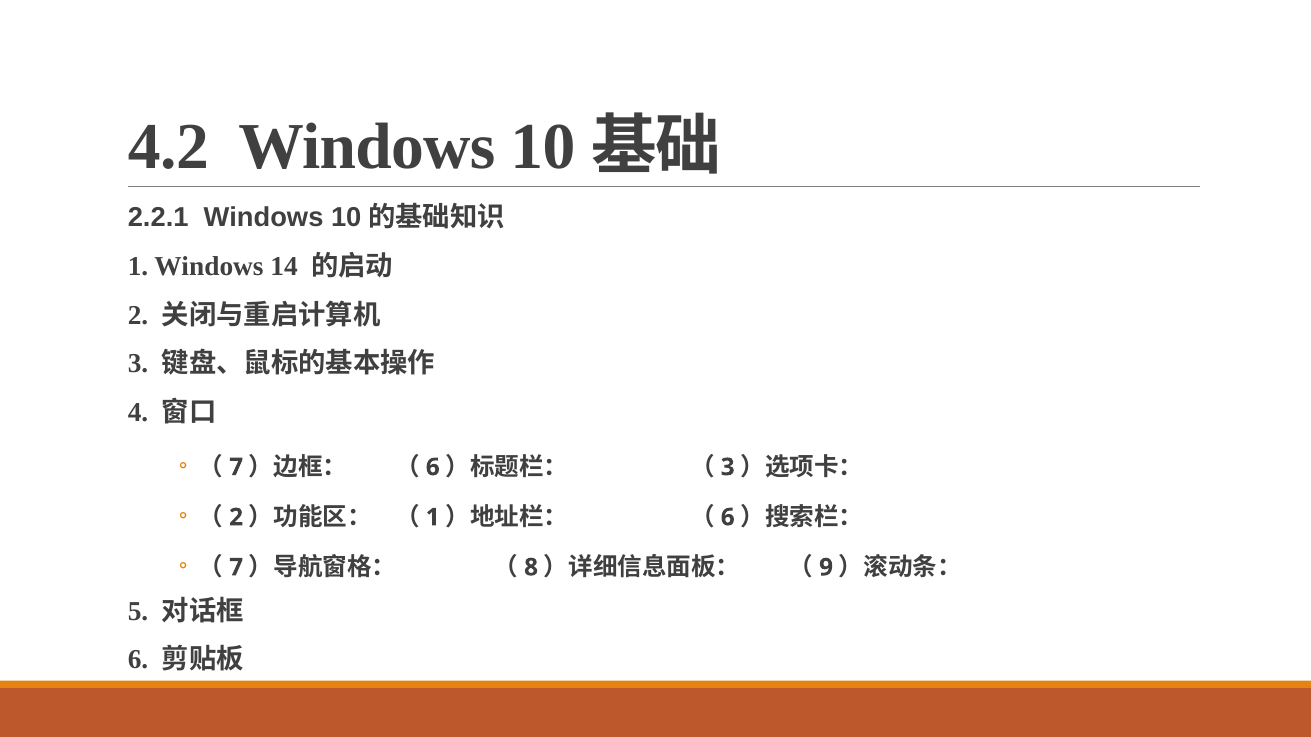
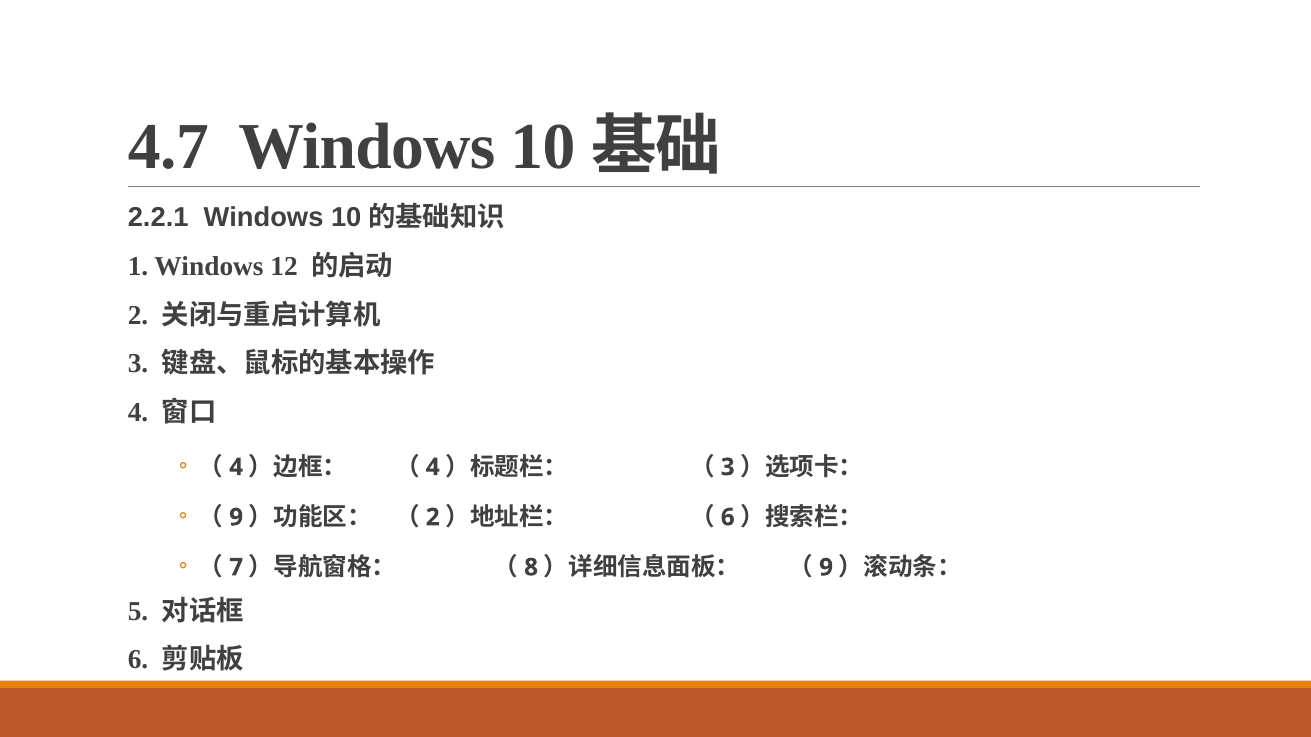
4.2: 4.2 -> 4.7
14: 14 -> 12
7 at (236, 467): 7 -> 4
6 at (433, 467): 6 -> 4
2 at (236, 518): 2 -> 9
1 at (433, 518): 1 -> 2
